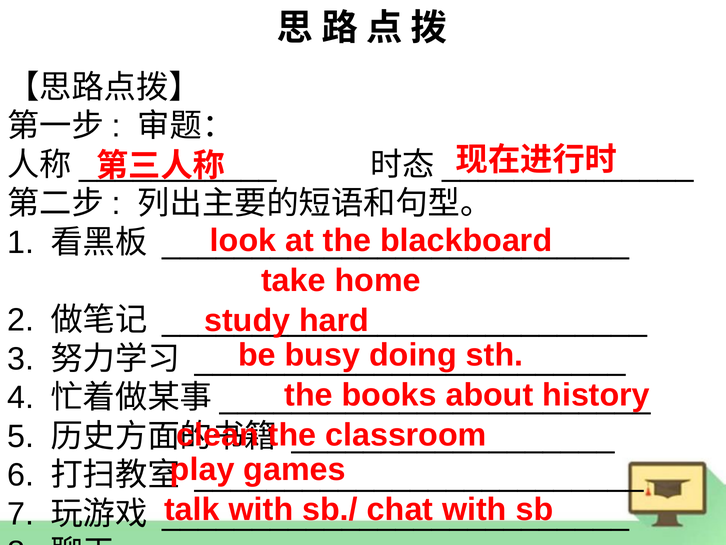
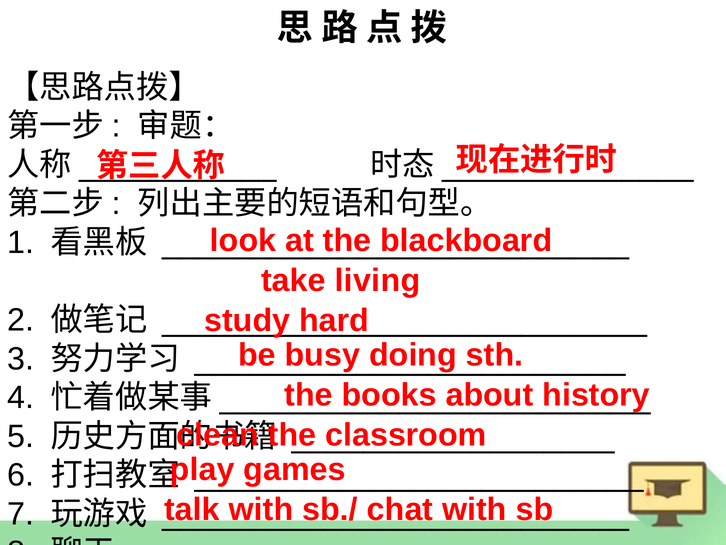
home: home -> living
